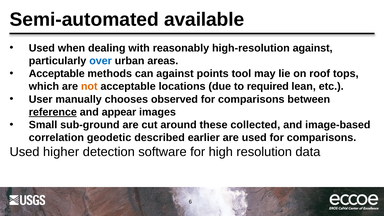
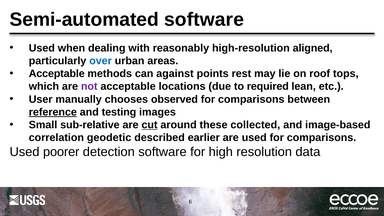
Semi-automated available: available -> software
high-resolution against: against -> aligned
tool: tool -> rest
not colour: orange -> purple
appear: appear -> testing
sub-ground: sub-ground -> sub-relative
cut underline: none -> present
higher: higher -> poorer
